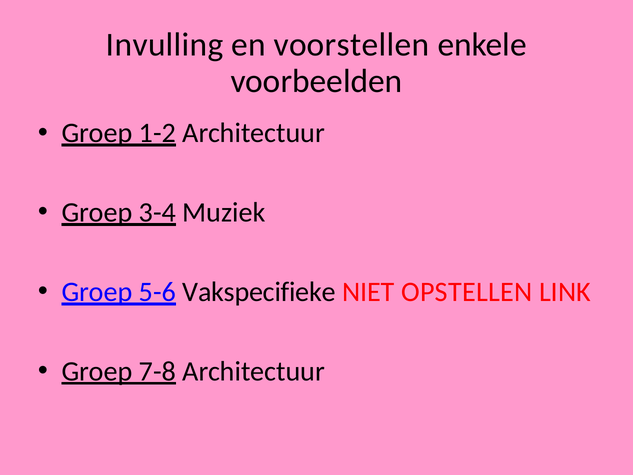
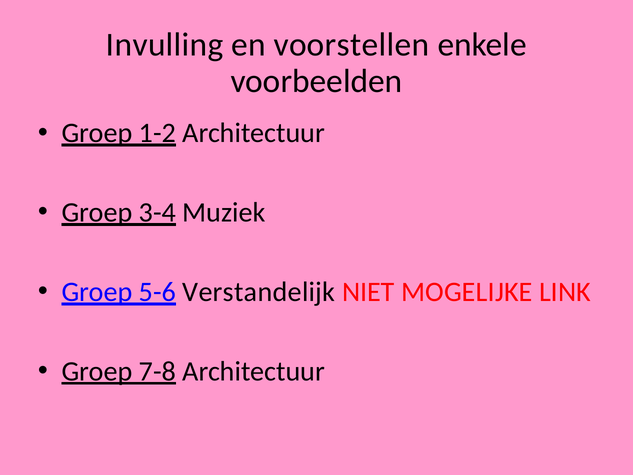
Vakspecifieke: Vakspecifieke -> Verstandelijk
OPSTELLEN: OPSTELLEN -> MOGELIJKE
